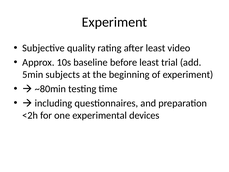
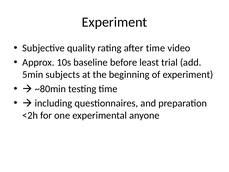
after least: least -> time
devices: devices -> anyone
